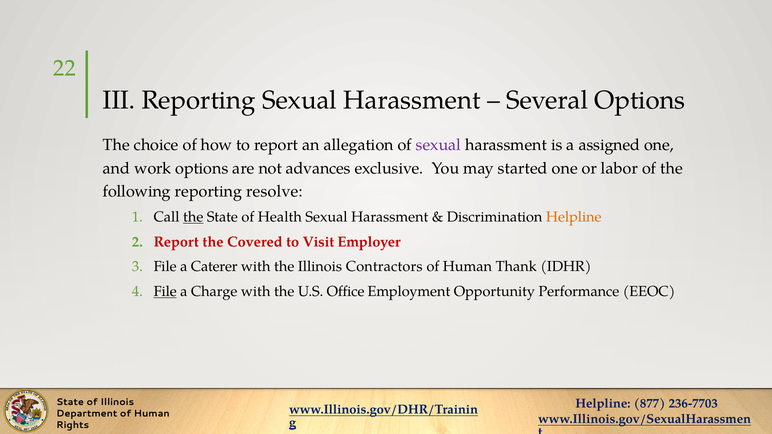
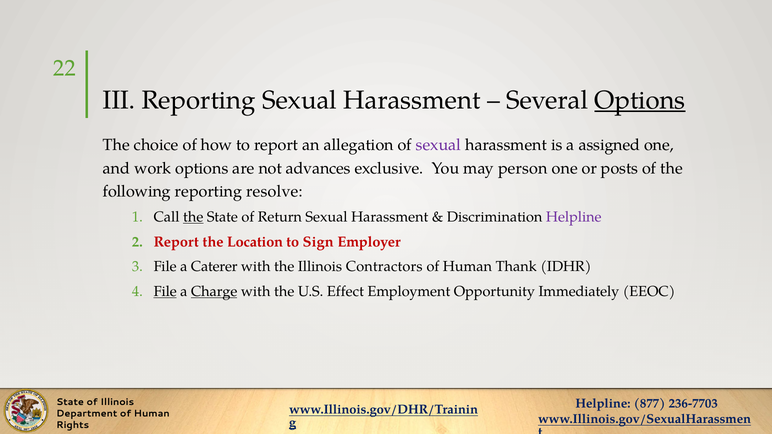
Options at (640, 100) underline: none -> present
started: started -> person
labor: labor -> posts
Health: Health -> Return
Helpline at (574, 217) colour: orange -> purple
Covered: Covered -> Location
Visit: Visit -> Sign
Charge underline: none -> present
Office: Office -> Effect
Performance: Performance -> Immediately
